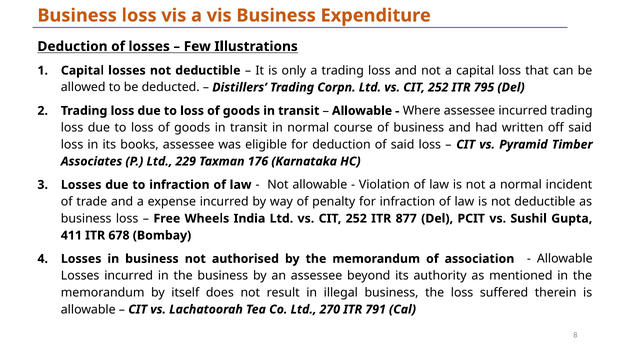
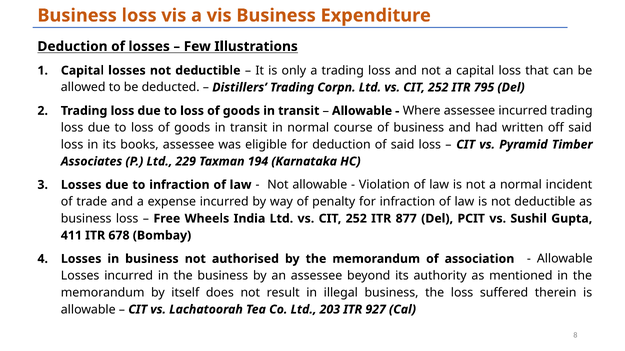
176: 176 -> 194
270: 270 -> 203
791: 791 -> 927
